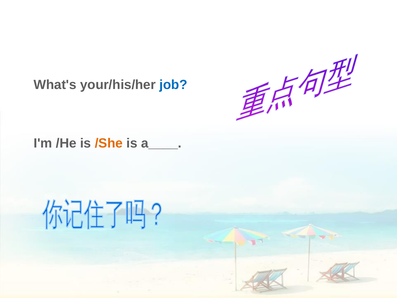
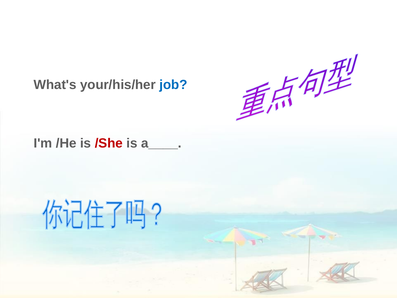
/She colour: orange -> red
